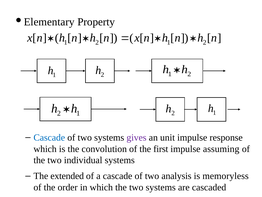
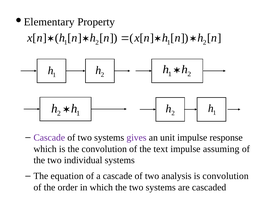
Cascade at (49, 137) colour: blue -> purple
first: first -> text
extended: extended -> equation
is memoryless: memoryless -> convolution
